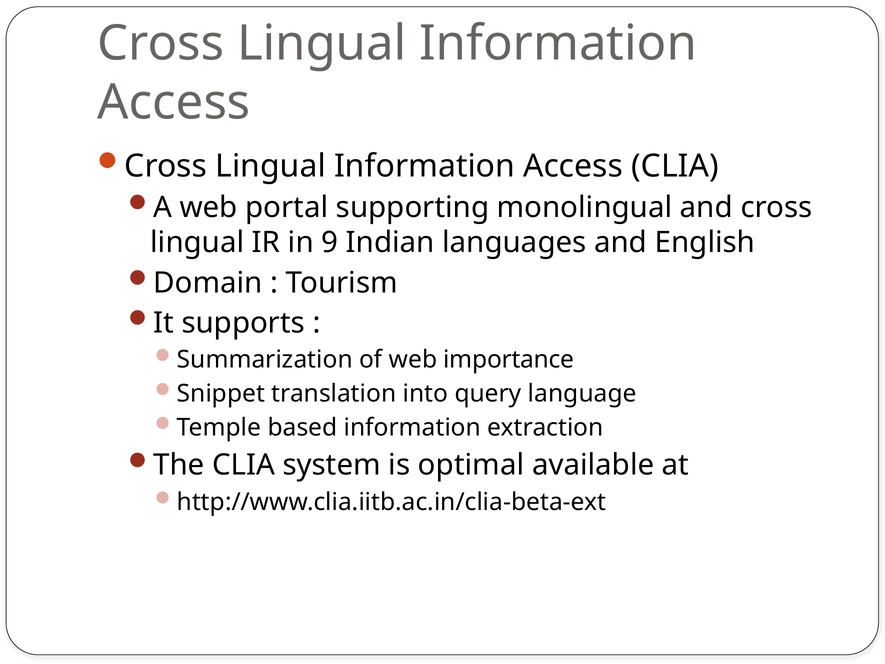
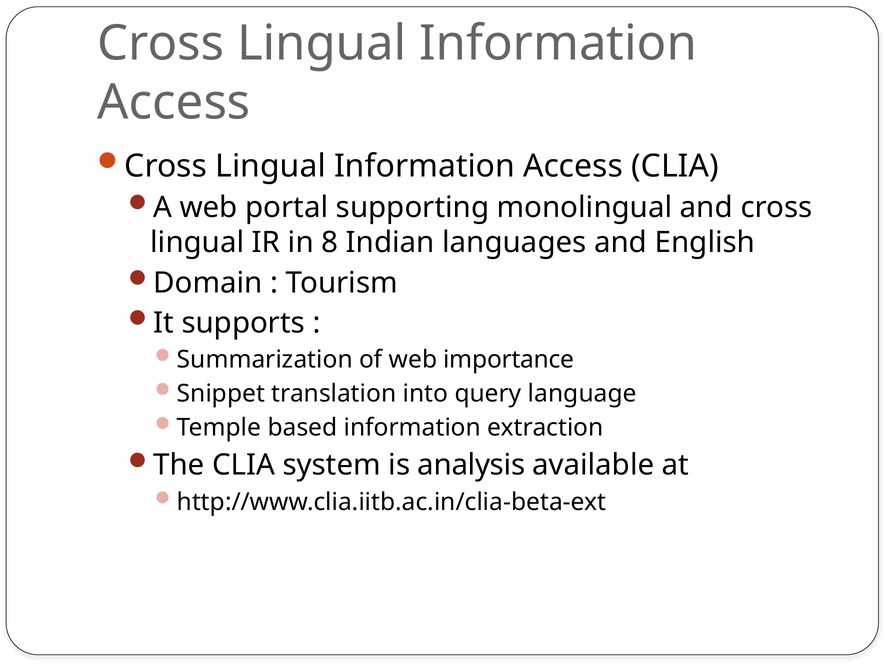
9: 9 -> 8
optimal: optimal -> analysis
